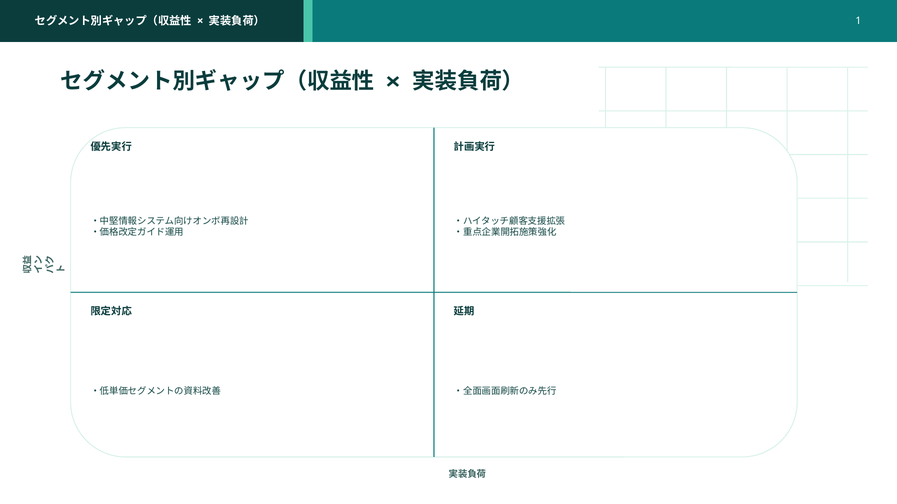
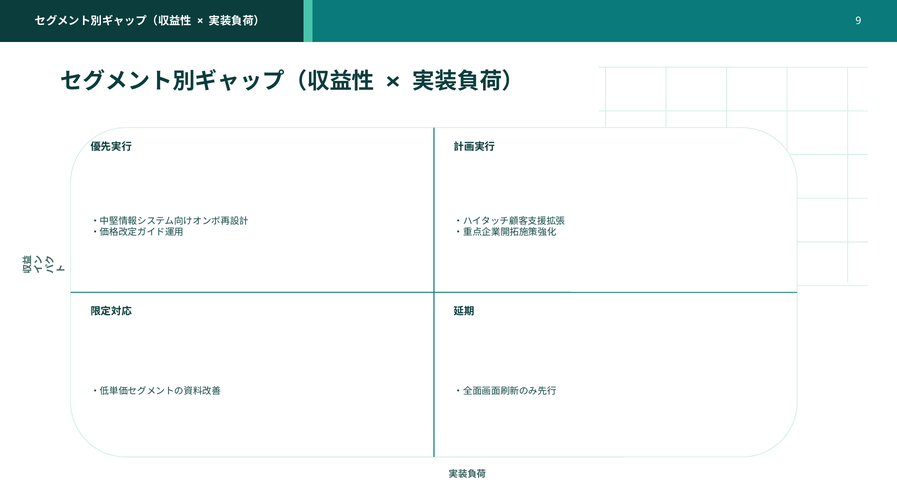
1: 1 -> 9
